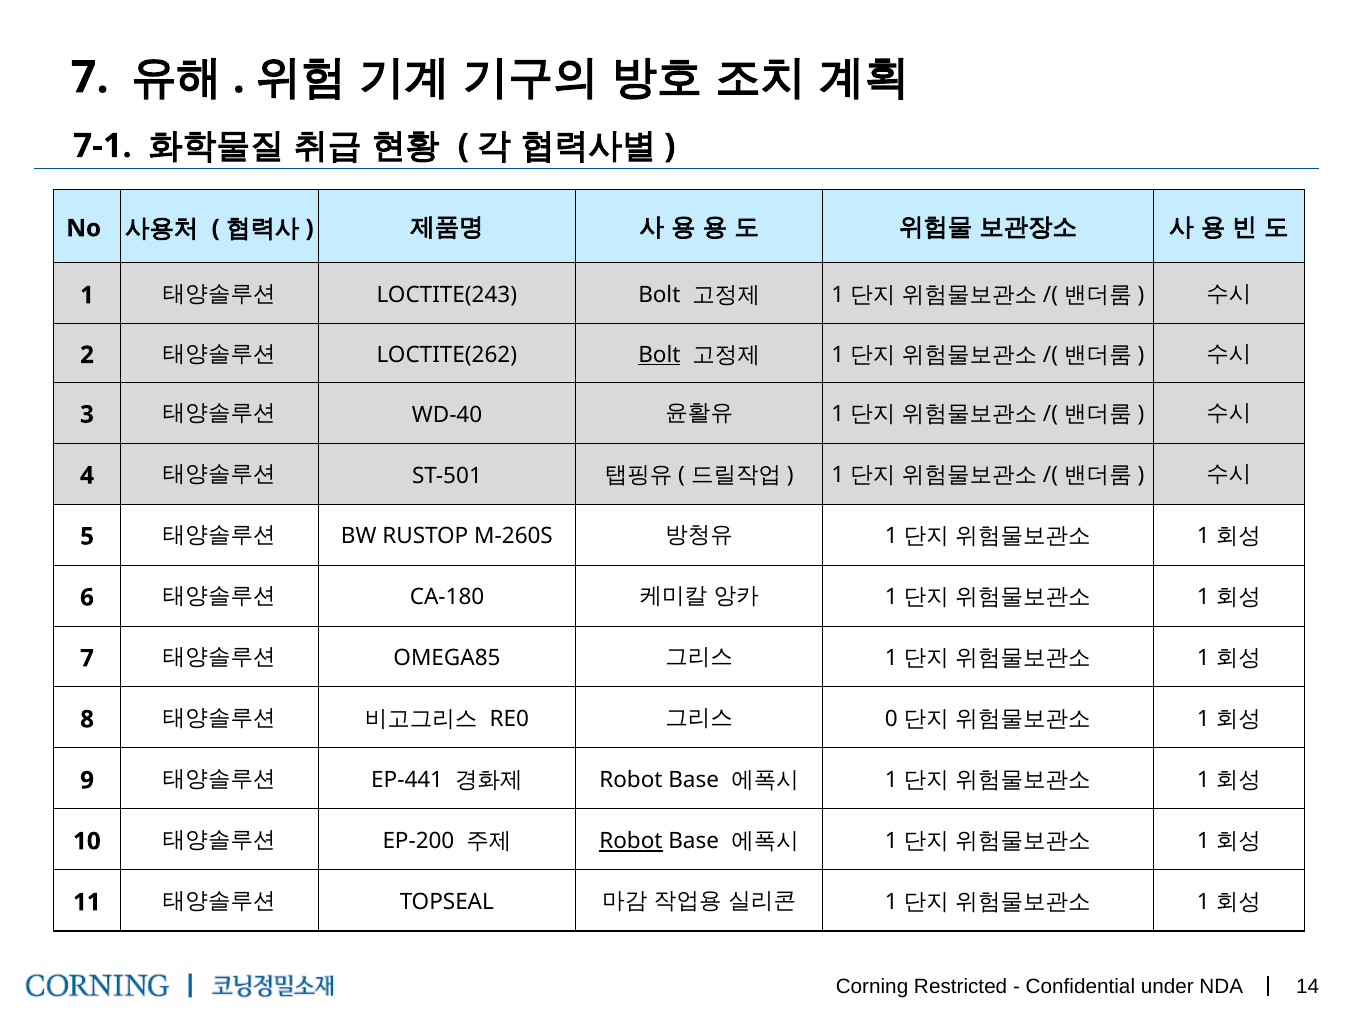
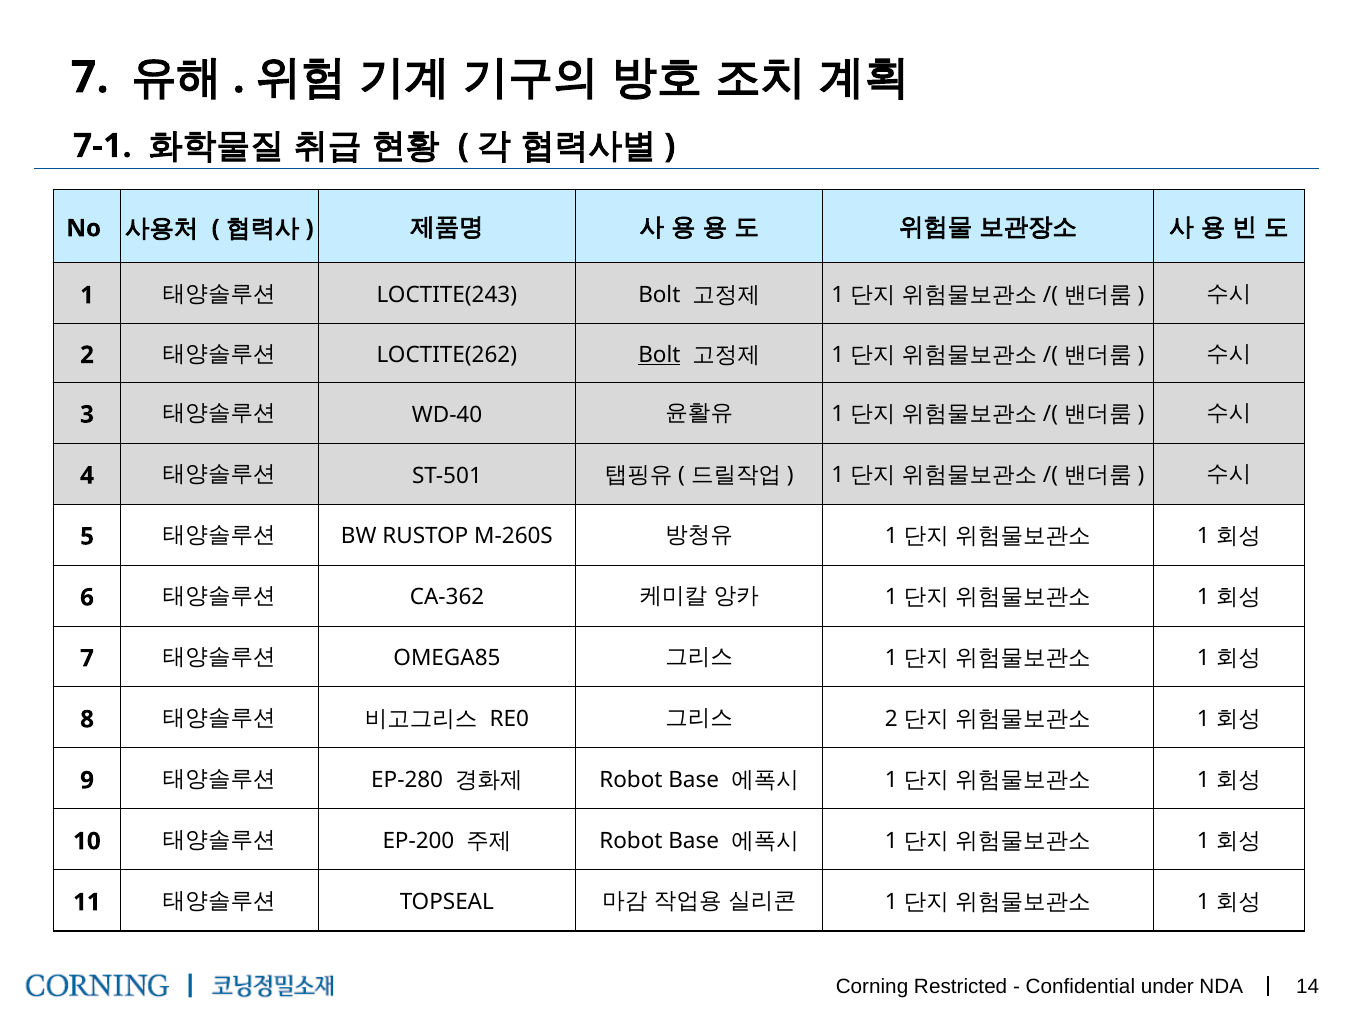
CA-180: CA-180 -> CA-362
0 at (891, 719): 0 -> 2
EP-441: EP-441 -> EP-280
Robot at (631, 841) underline: present -> none
